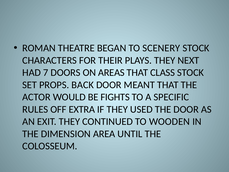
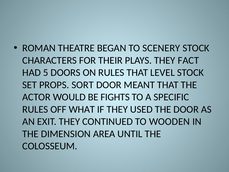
NEXT: NEXT -> FACT
7: 7 -> 5
ON AREAS: AREAS -> RULES
CLASS: CLASS -> LEVEL
BACK: BACK -> SORT
EXTRA: EXTRA -> WHAT
